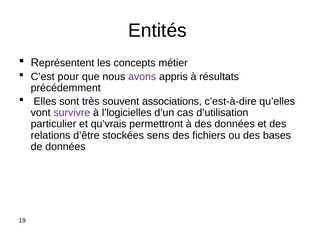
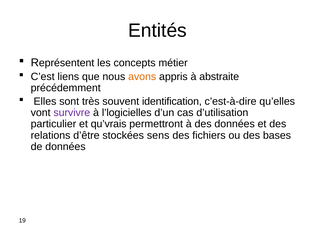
pour: pour -> liens
avons colour: purple -> orange
résultats: résultats -> abstraite
associations: associations -> identification
